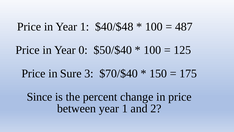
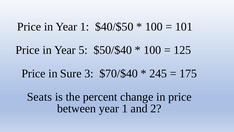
$40/$48: $40/$48 -> $40/$50
487: 487 -> 101
0: 0 -> 5
150: 150 -> 245
Since: Since -> Seats
